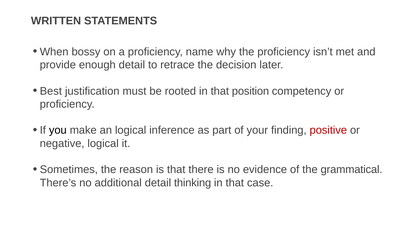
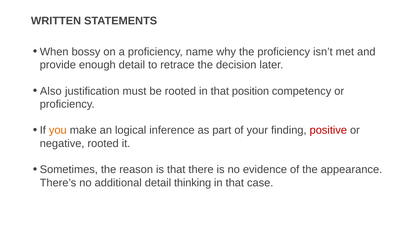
Best: Best -> Also
you colour: black -> orange
negative logical: logical -> rooted
grammatical: grammatical -> appearance
